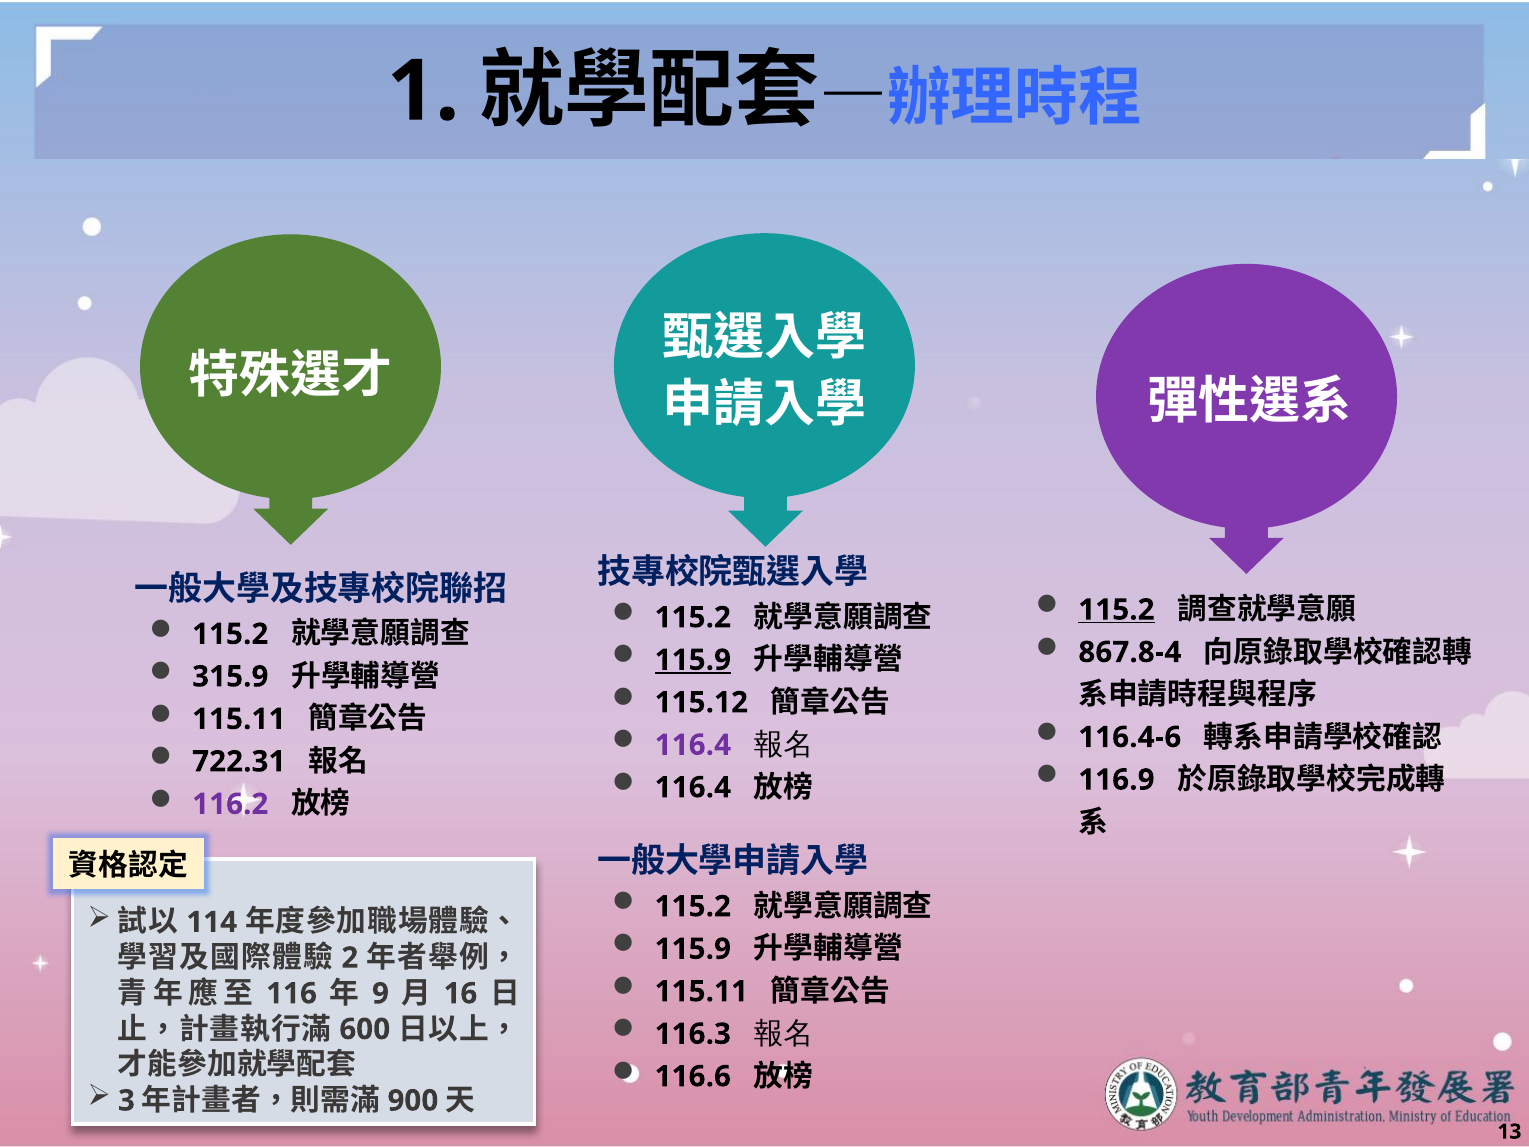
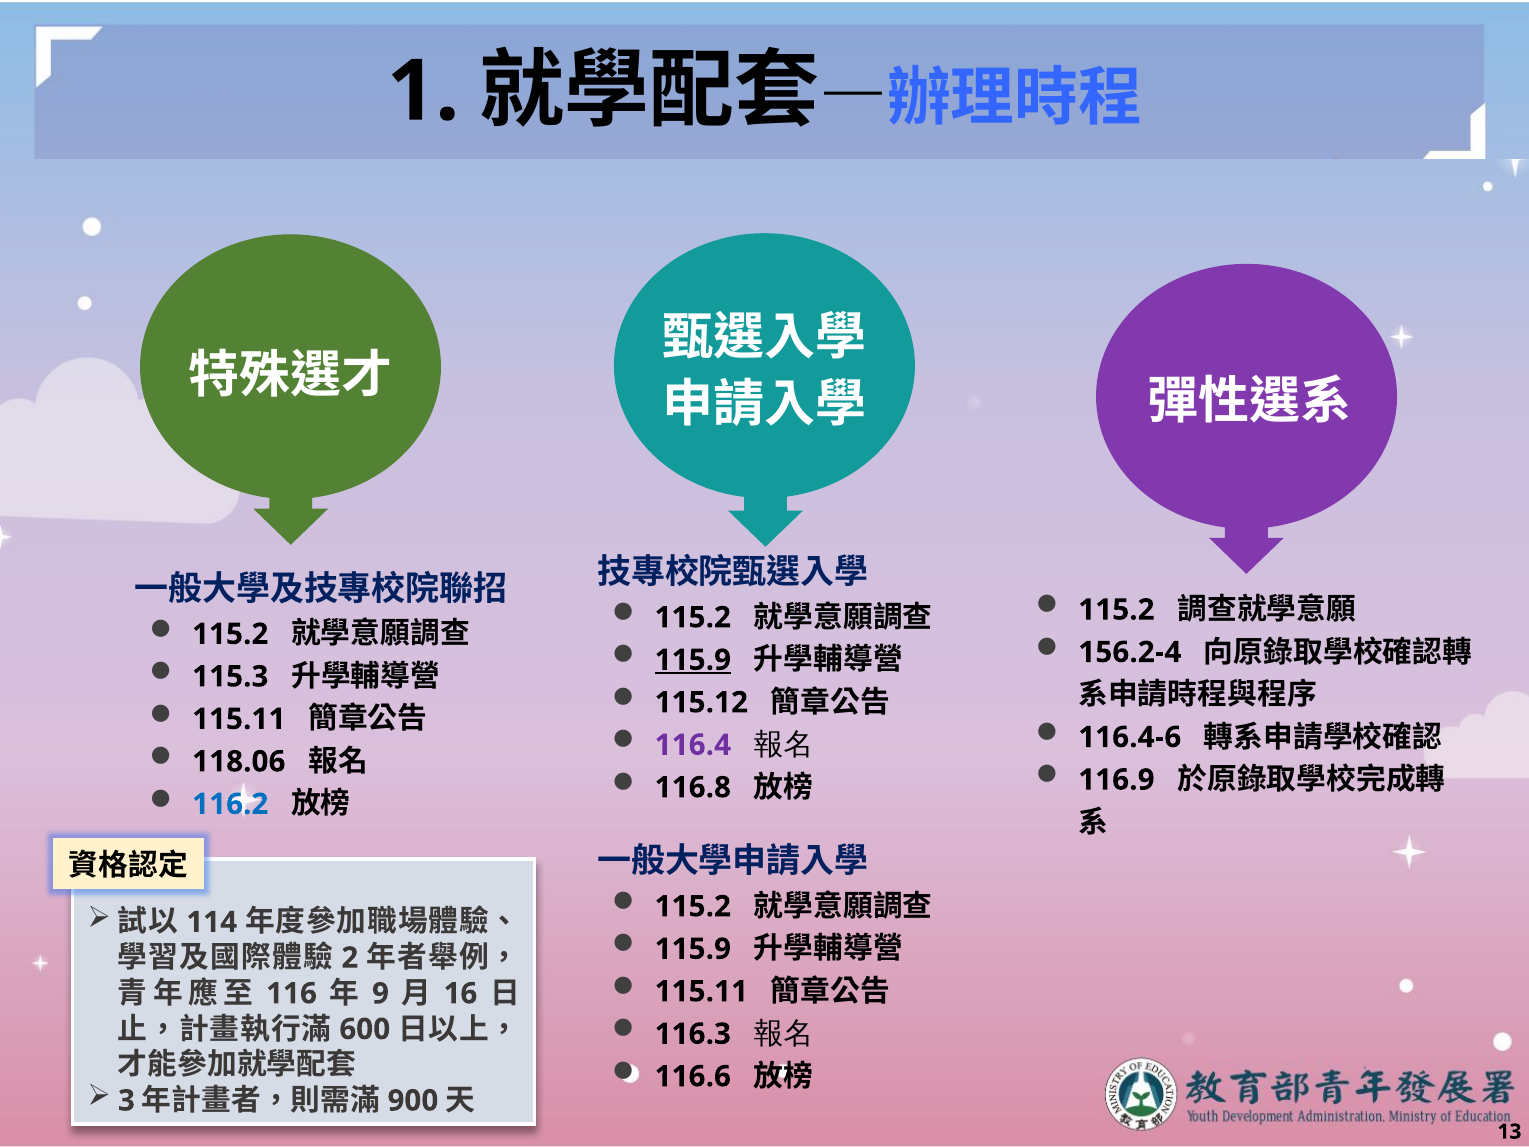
115.2 at (1116, 610) underline: present -> none
867.8-4: 867.8-4 -> 156.2-4
315.9: 315.9 -> 115.3
722.31: 722.31 -> 118.06
116.4 at (693, 787): 116.4 -> 116.8
116.2 colour: purple -> blue
